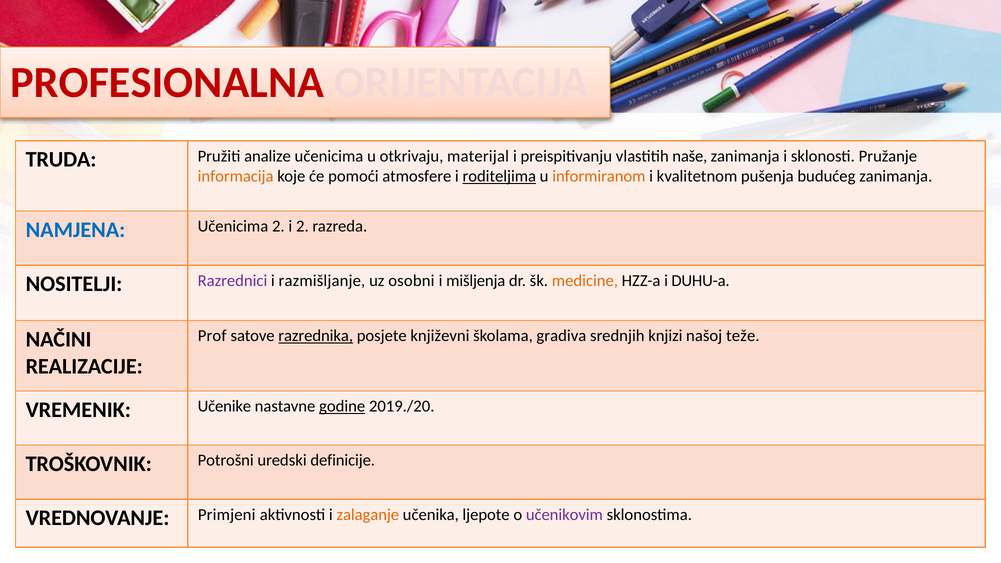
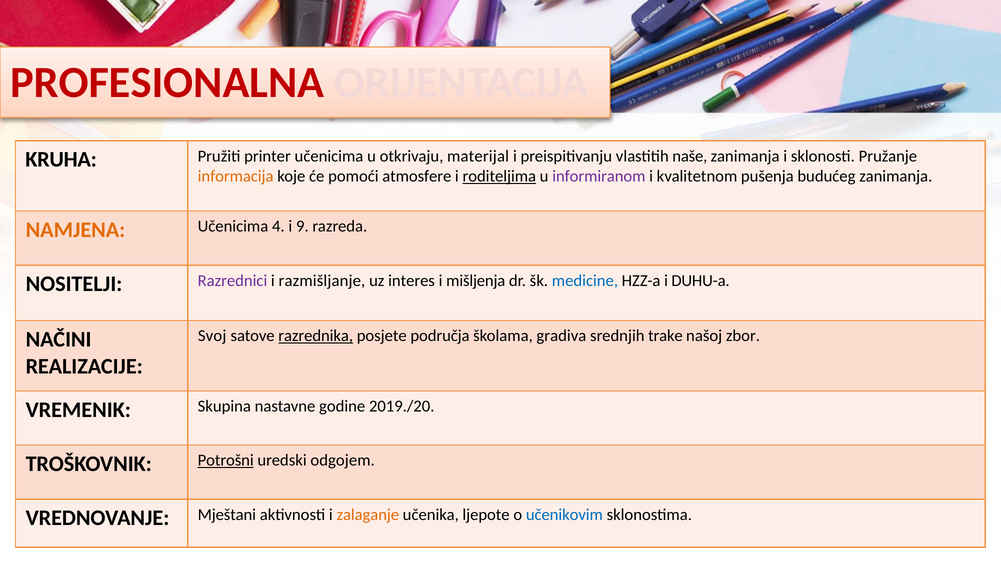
TRUDA: TRUDA -> KRUHA
analize: analize -> printer
informiranom colour: orange -> purple
NAMJENA colour: blue -> orange
Učenicima 2: 2 -> 4
i 2: 2 -> 9
osobni: osobni -> interes
medicine colour: orange -> blue
Prof: Prof -> Svoj
književni: književni -> područja
knjizi: knjizi -> trake
teže: teže -> zbor
Učenike: Učenike -> Skupina
godine underline: present -> none
Potrošni underline: none -> present
definicije: definicije -> odgojem
Primjeni: Primjeni -> Mještani
učenikovim colour: purple -> blue
